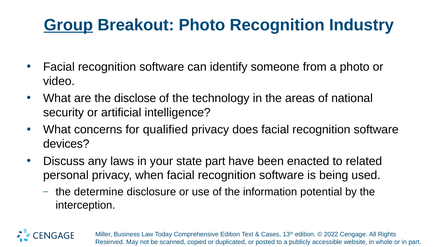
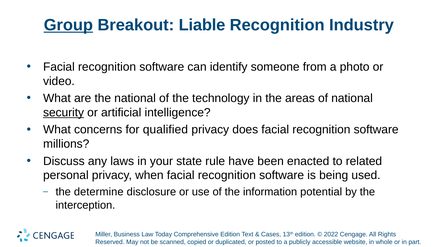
Breakout Photo: Photo -> Liable
the disclose: disclose -> national
security underline: none -> present
devices: devices -> millions
state part: part -> rule
